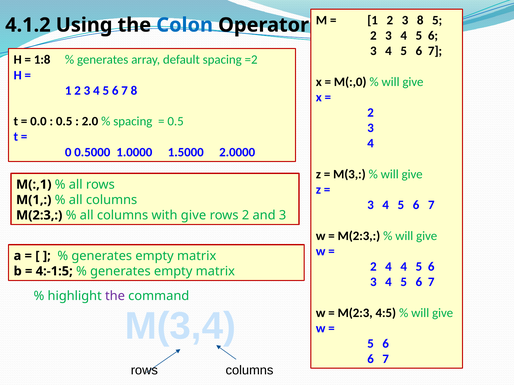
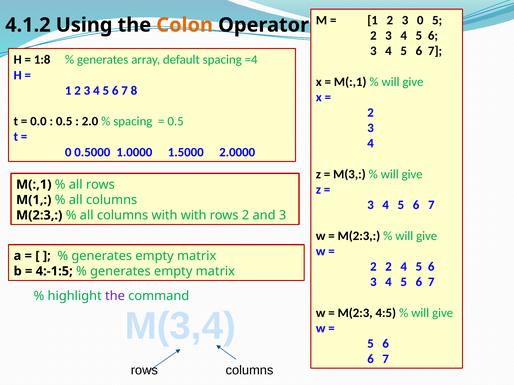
3 8: 8 -> 0
Colon colour: blue -> orange
=2: =2 -> =4
M(:,0 at (350, 82): M(:,0 -> M(:,1
with give: give -> with
2 4: 4 -> 2
